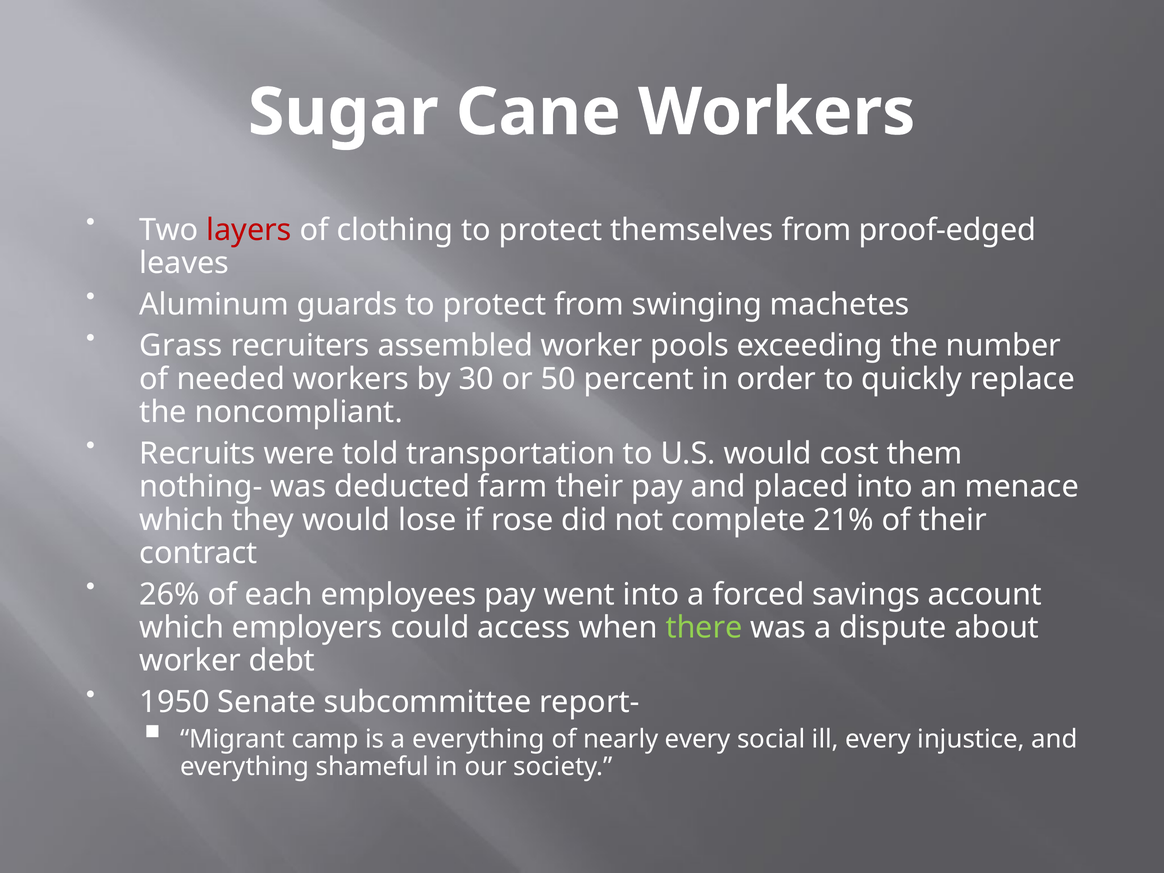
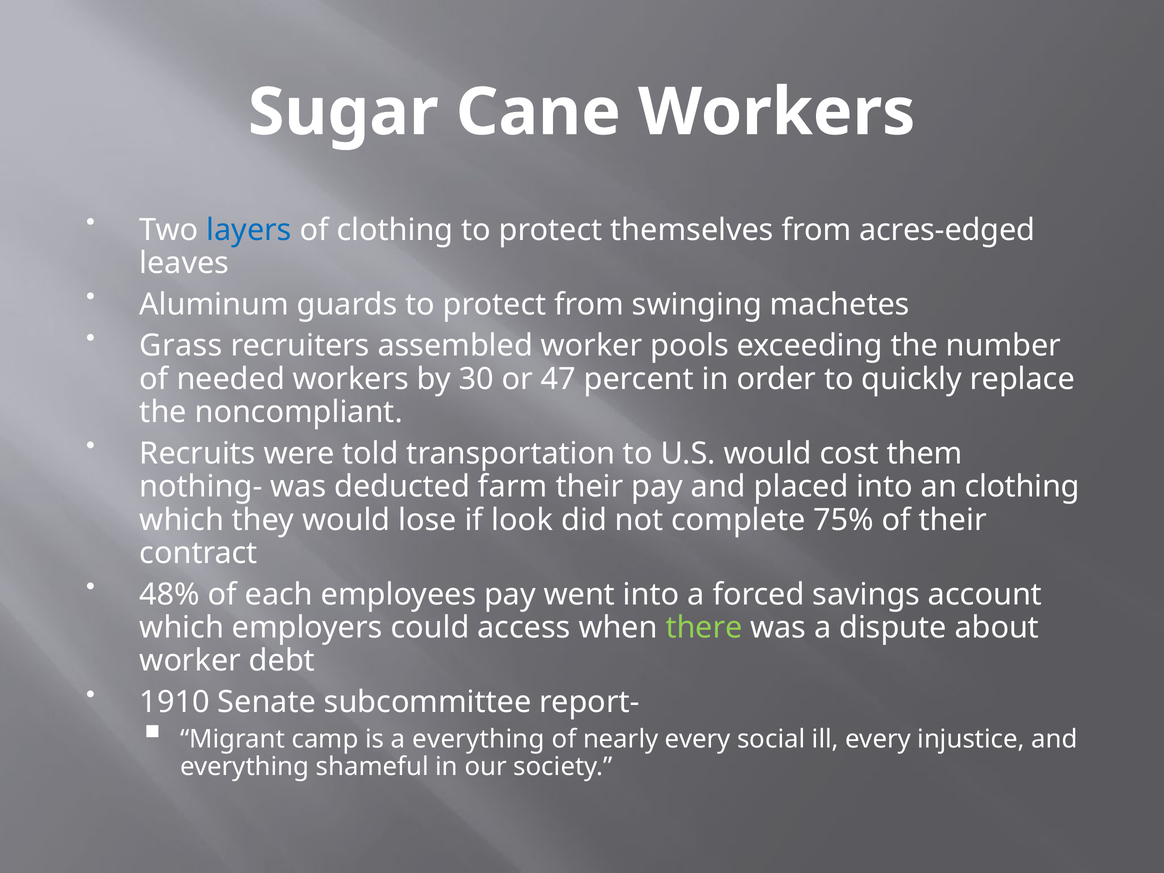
layers colour: red -> blue
proof-edged: proof-edged -> acres-edged
50: 50 -> 47
an menace: menace -> clothing
rose: rose -> look
21%: 21% -> 75%
26%: 26% -> 48%
1950: 1950 -> 1910
